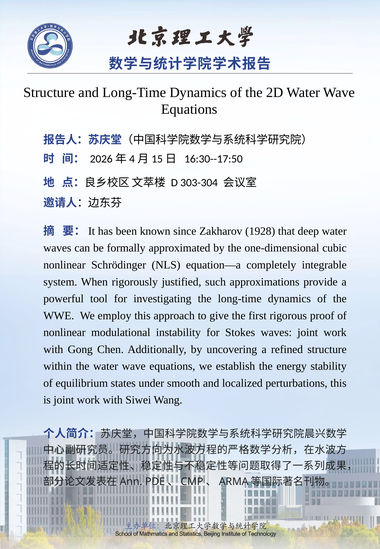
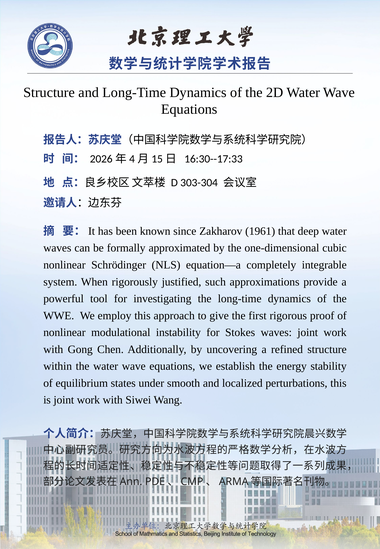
16:30--17:50: 16:30--17:50 -> 16:30--17:33
1928: 1928 -> 1961
